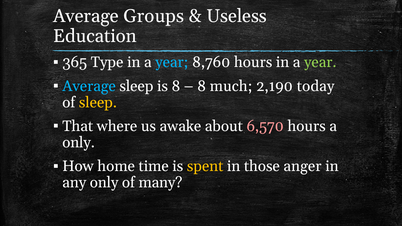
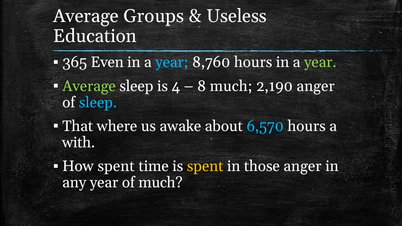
Type: Type -> Even
Average at (89, 86) colour: light blue -> light green
is 8: 8 -> 4
2,190 today: today -> anger
sleep at (98, 102) colour: yellow -> light blue
6,570 colour: pink -> light blue
only at (79, 143): only -> with
How home: home -> spent
any only: only -> year
of many: many -> much
